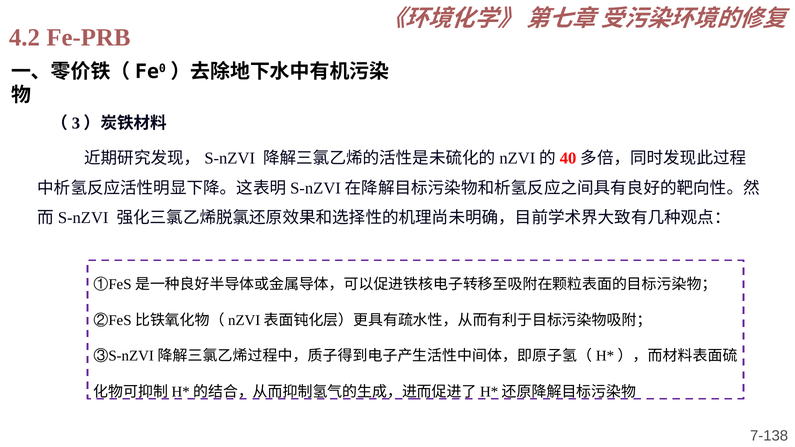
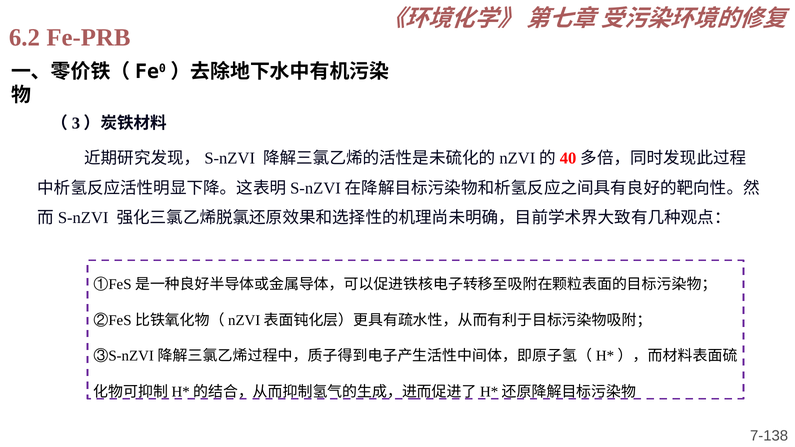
4.2: 4.2 -> 6.2
